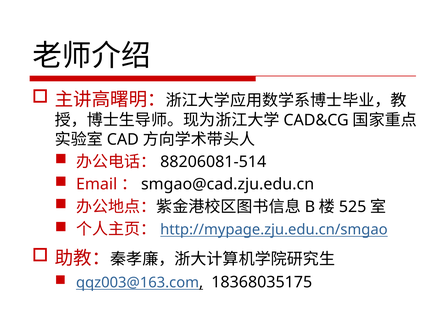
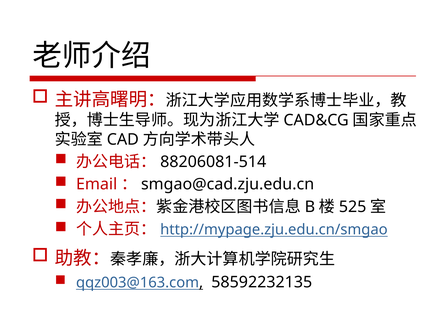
18368035175: 18368035175 -> 58592232135
